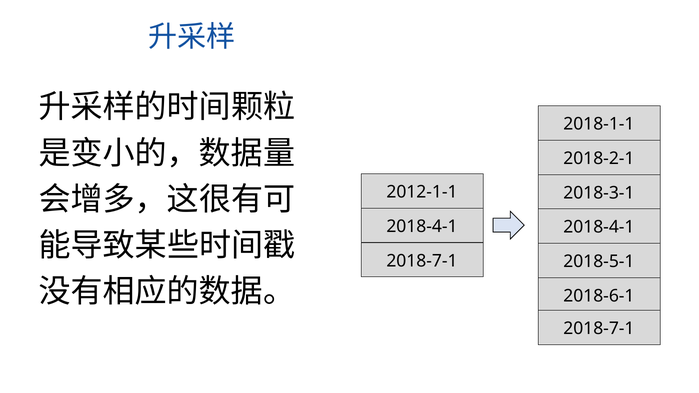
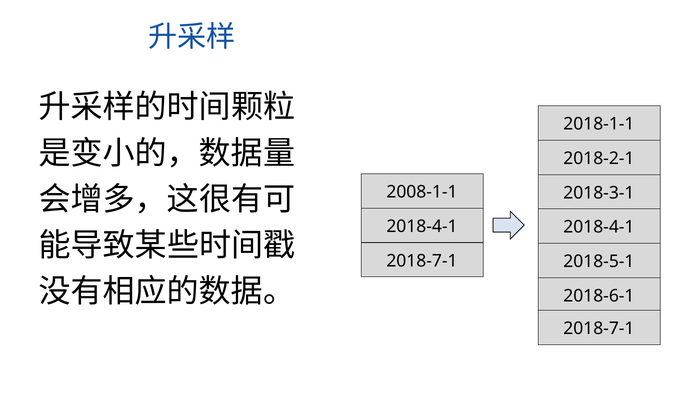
2012-1-1: 2012-1-1 -> 2008-1-1
